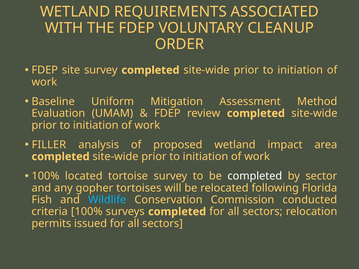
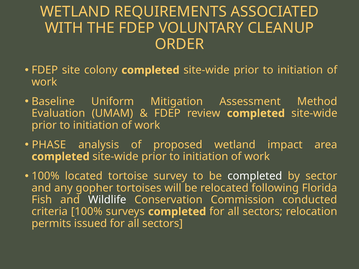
site survey: survey -> colony
FILLER: FILLER -> PHASE
Wildlife colour: light blue -> white
